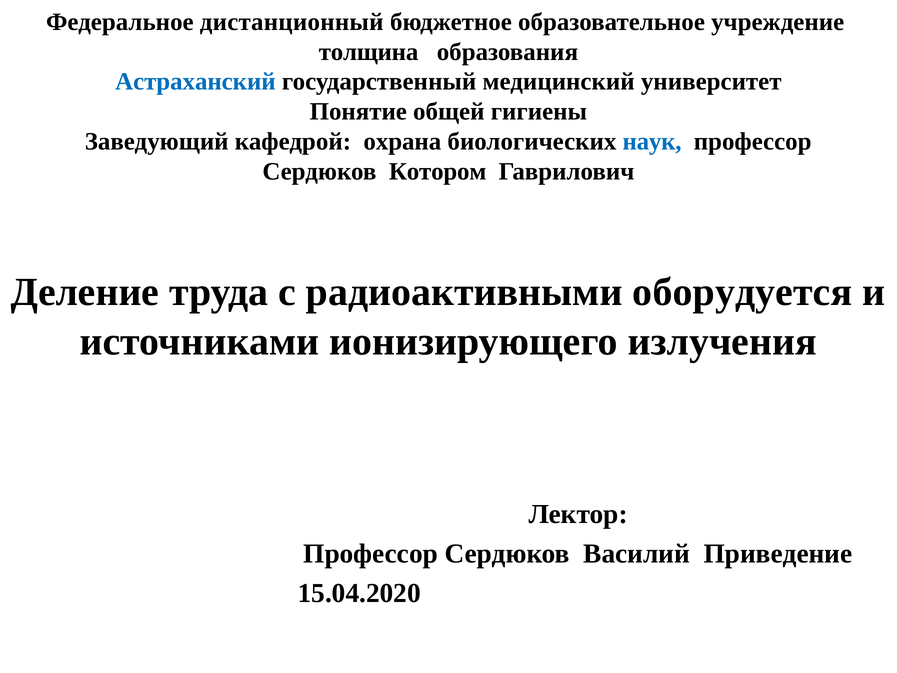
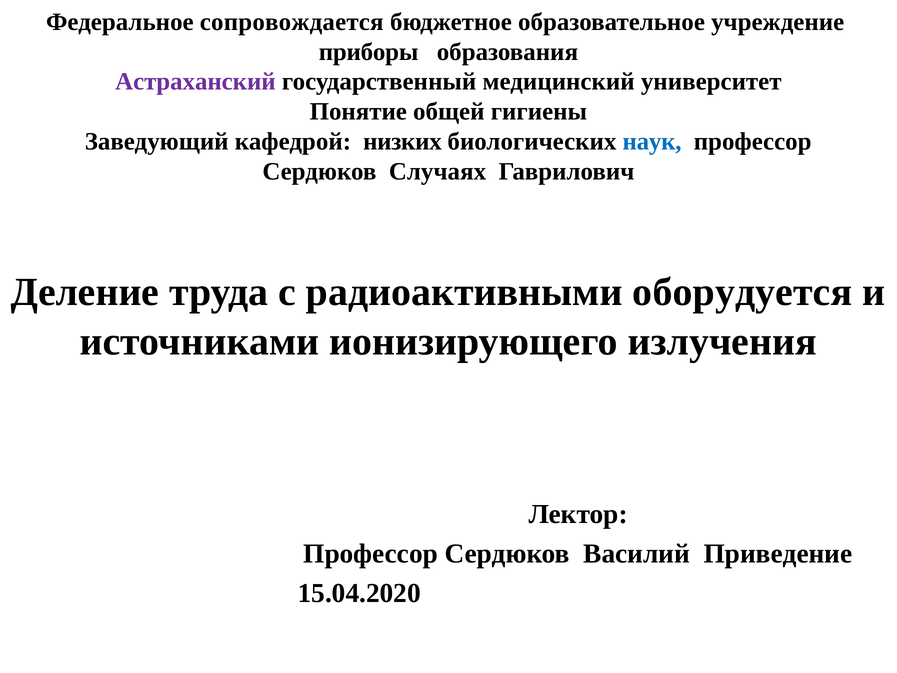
дистанционный: дистанционный -> сопровождается
толщина: толщина -> приборы
Астраханский colour: blue -> purple
охрана: охрана -> низких
Котором: Котором -> Случаях
